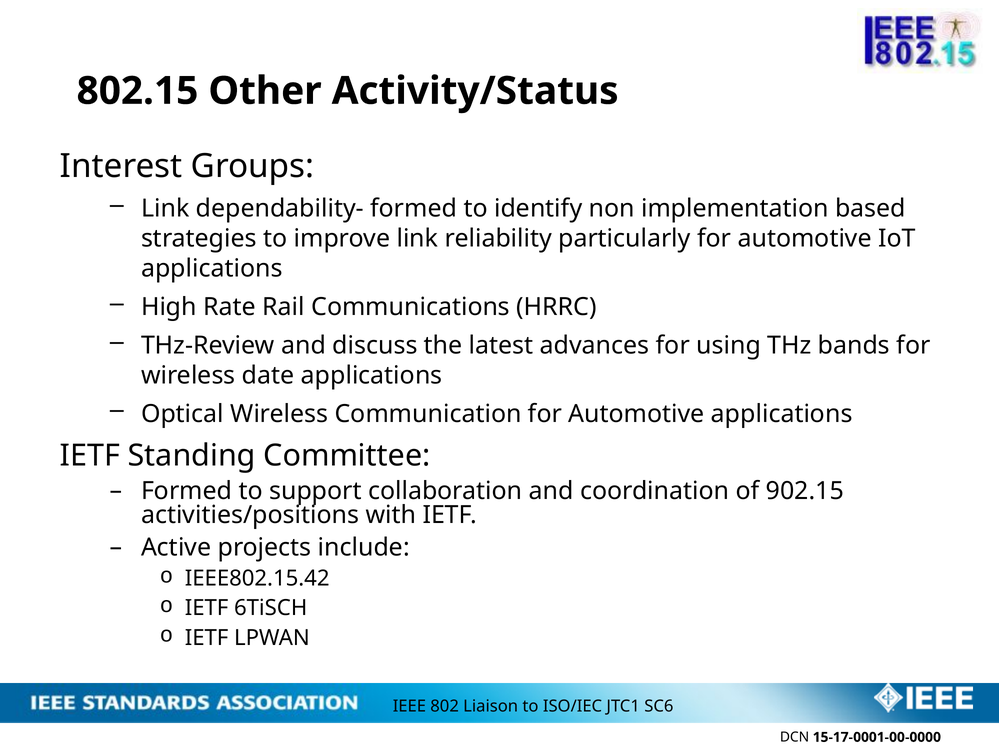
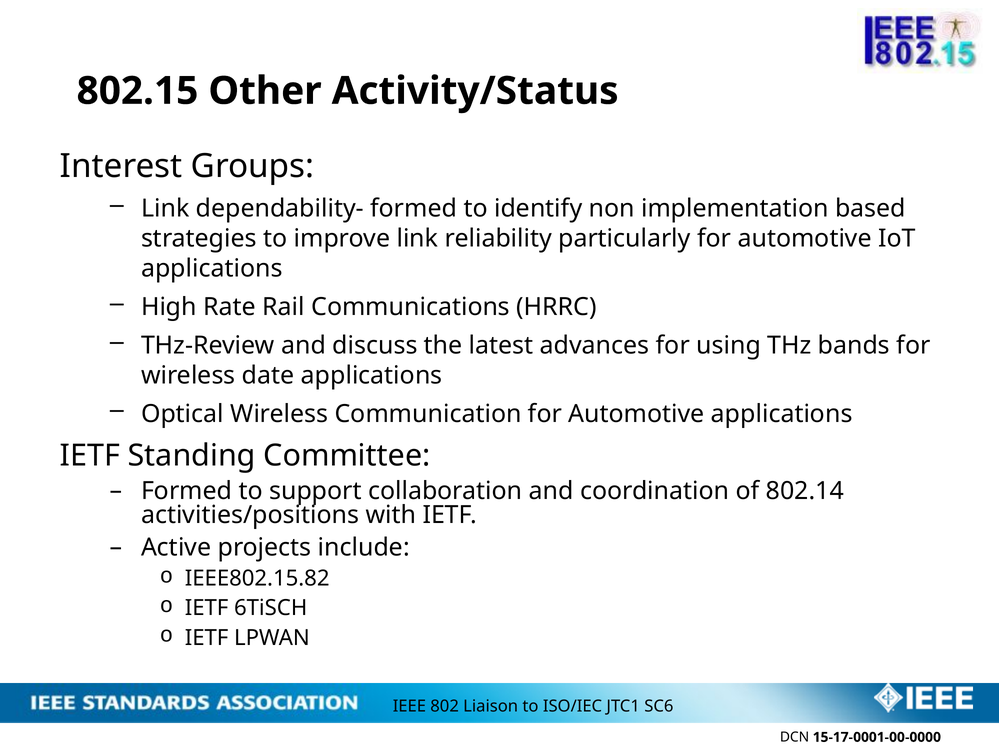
902.15: 902.15 -> 802.14
IEEE802.15.42: IEEE802.15.42 -> IEEE802.15.82
